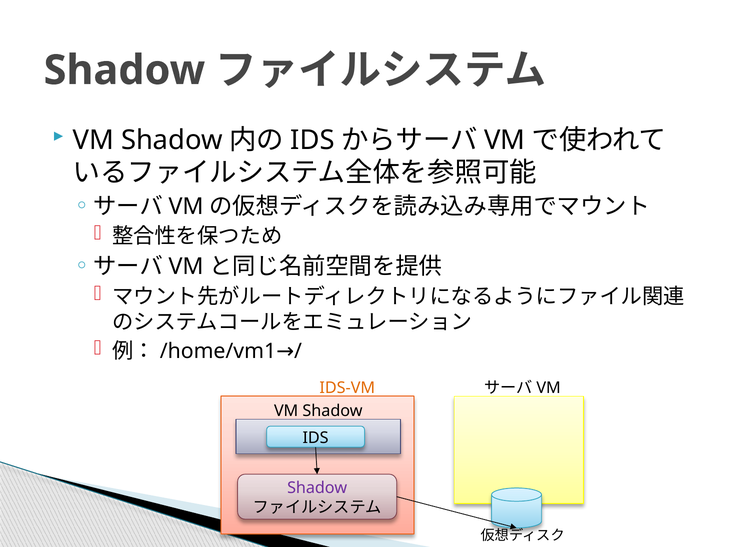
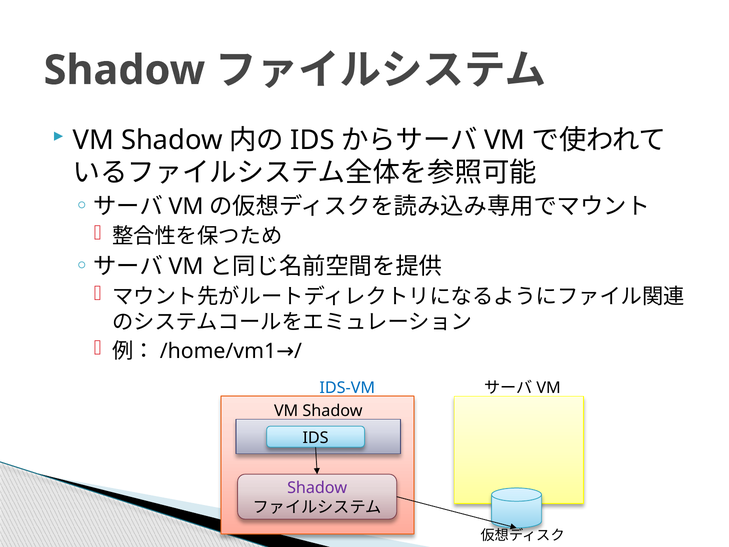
IDS-VM colour: orange -> blue
